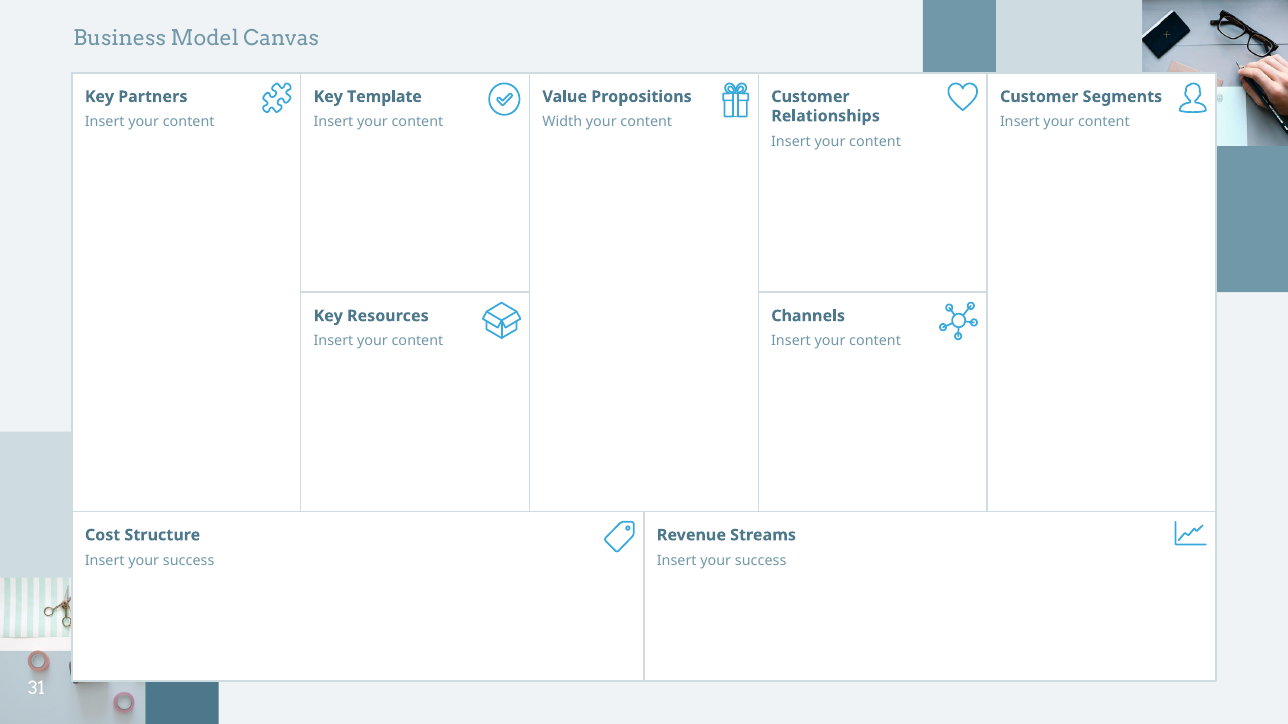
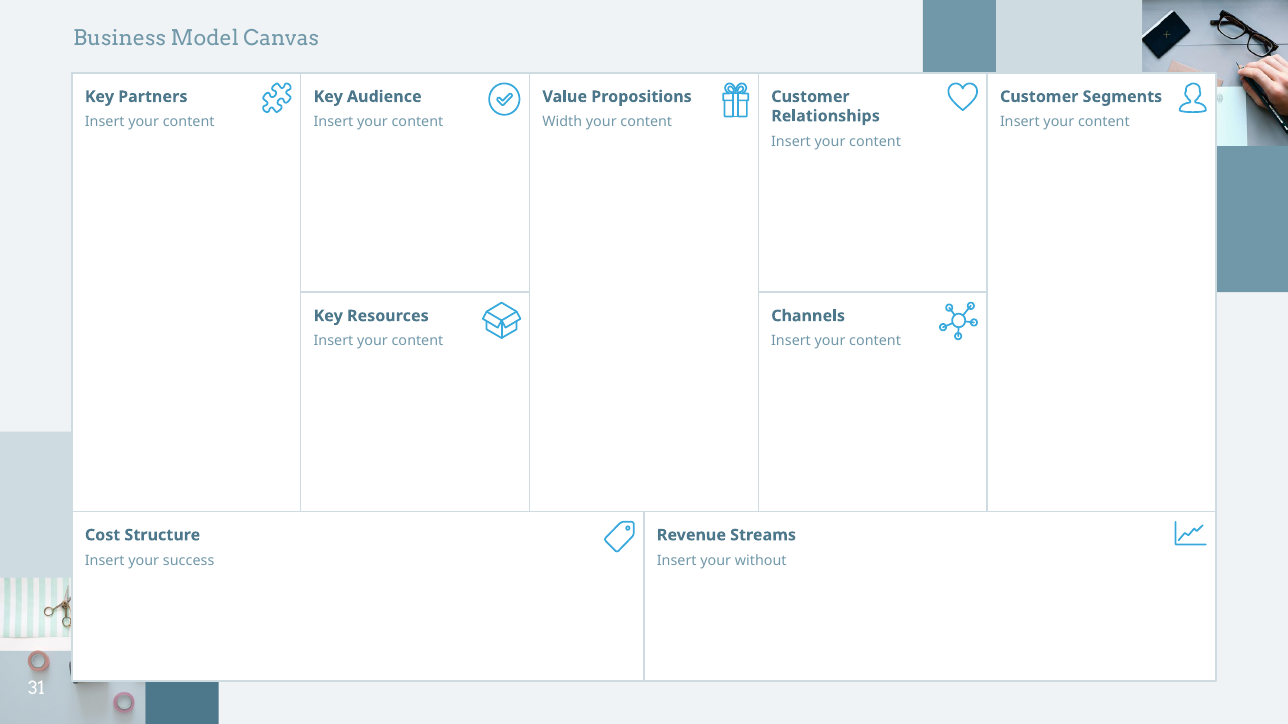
Template: Template -> Audience
success at (761, 561): success -> without
